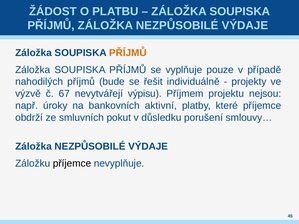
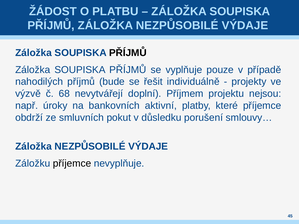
PŘÍJMŮ at (128, 53) colour: orange -> black
67: 67 -> 68
výpisu: výpisu -> doplní
